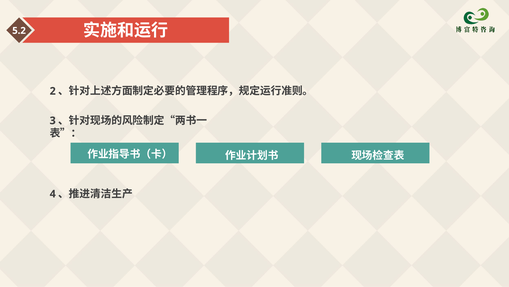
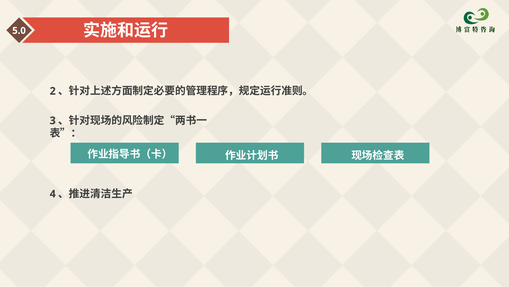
5.2: 5.2 -> 5.0
